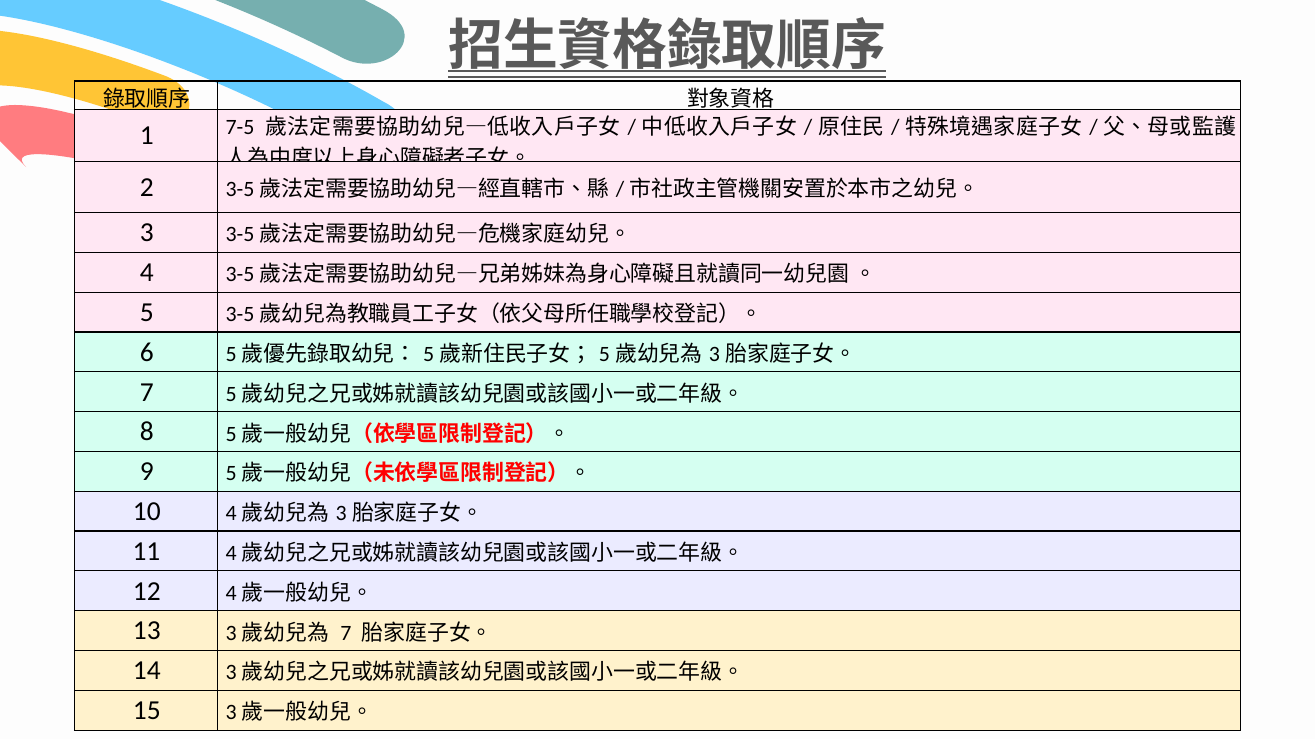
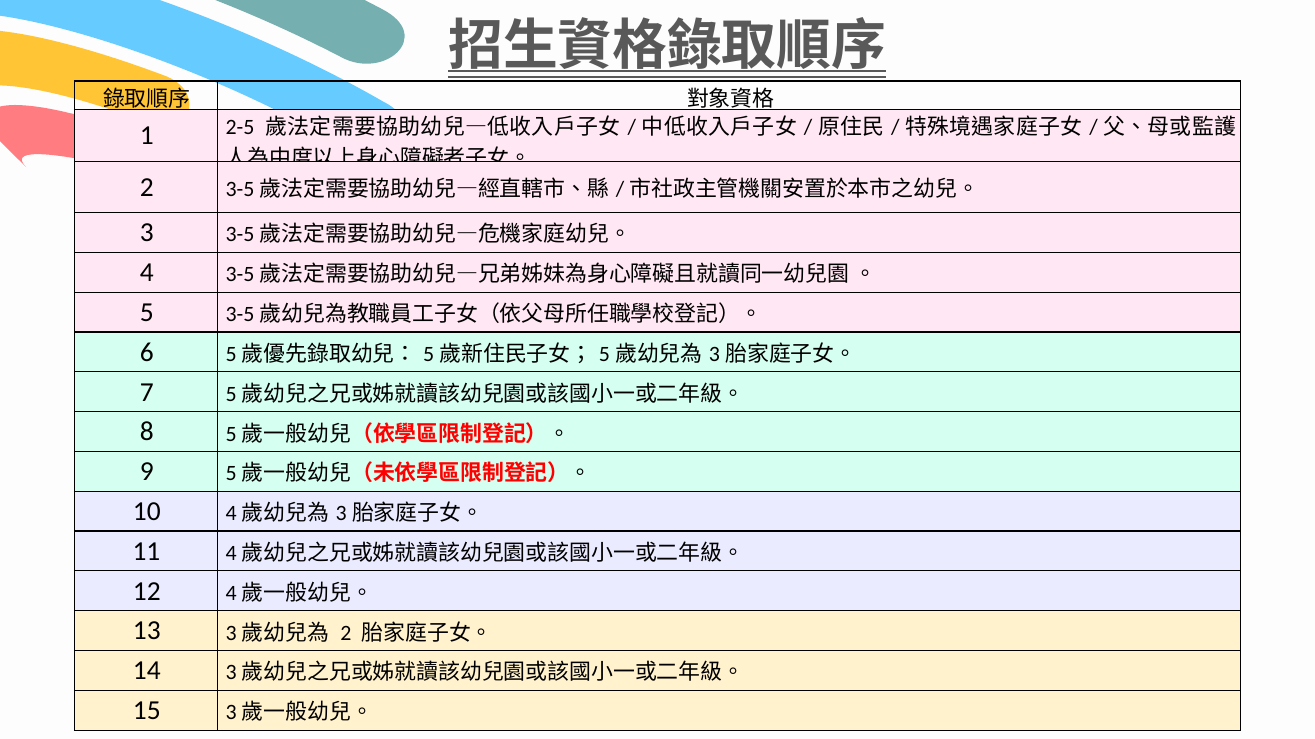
7-5: 7-5 -> 2-5
7 at (346, 633): 7 -> 2
